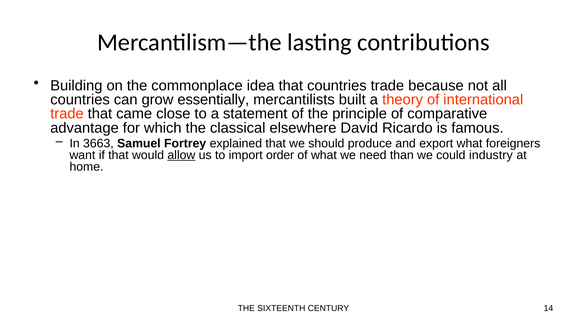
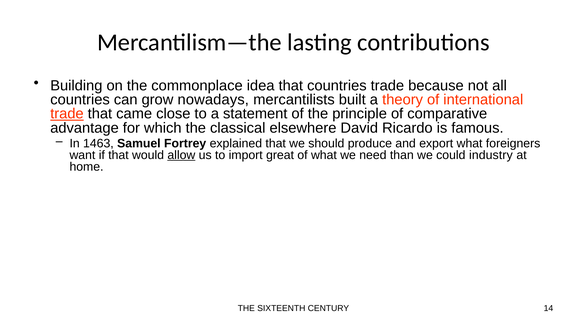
essentially: essentially -> nowadays
trade at (67, 114) underline: none -> present
3663: 3663 -> 1463
order: order -> great
